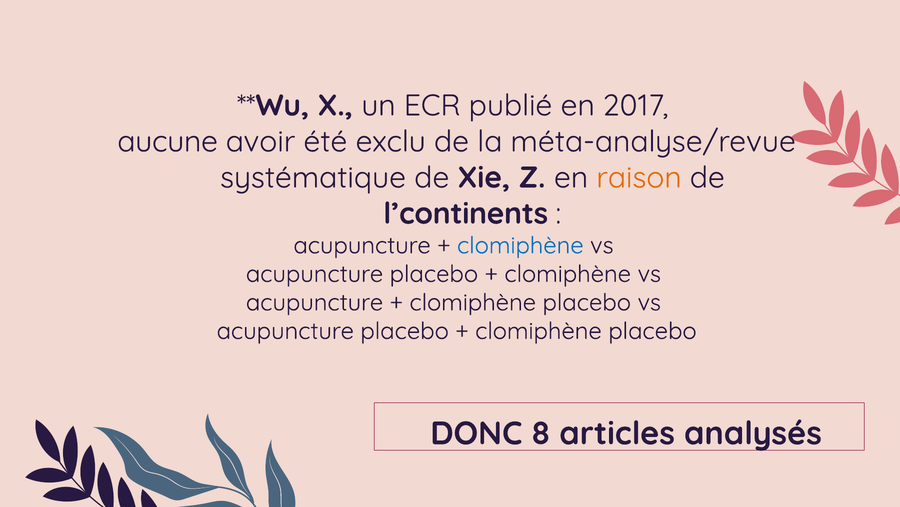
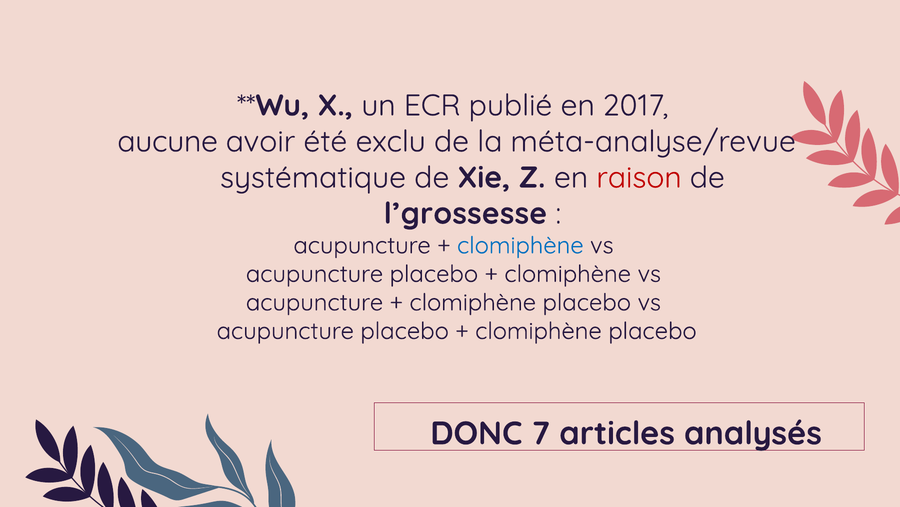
raison colour: orange -> red
l’continents: l’continents -> l’grossesse
8: 8 -> 7
